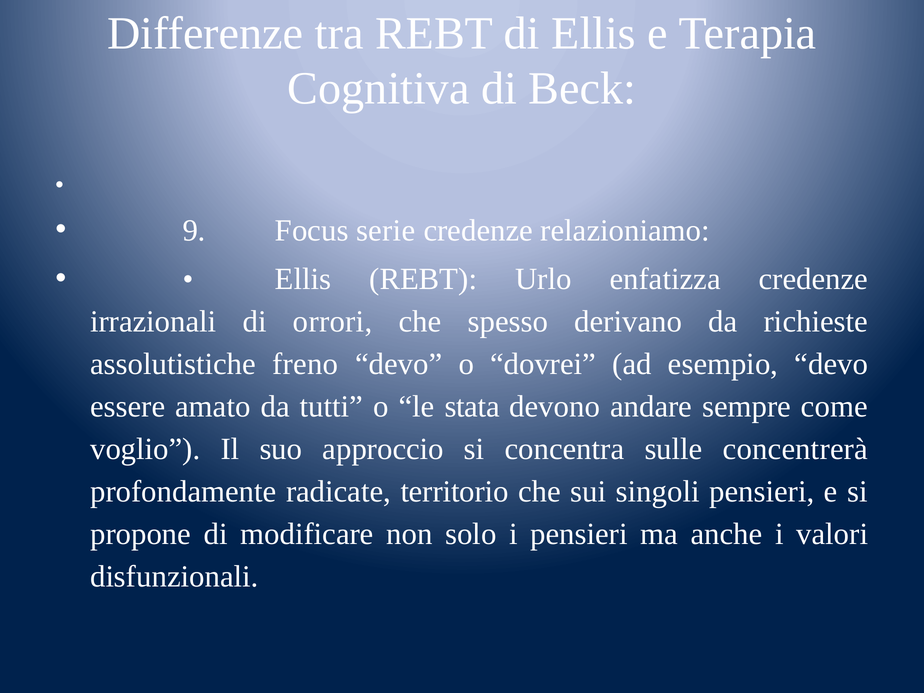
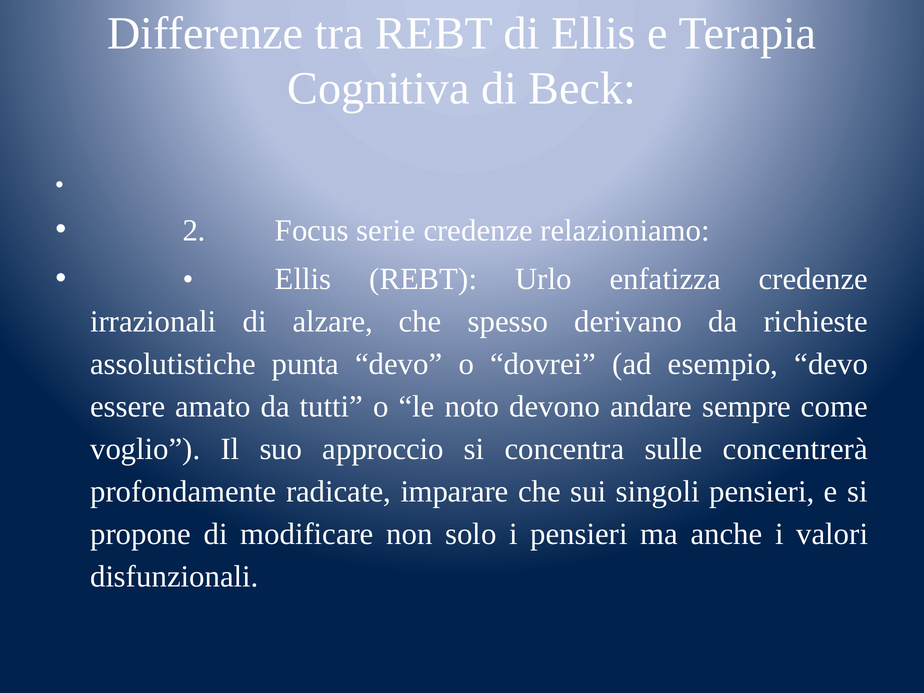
9: 9 -> 2
orrori: orrori -> alzare
freno: freno -> punta
stata: stata -> noto
territorio: territorio -> imparare
